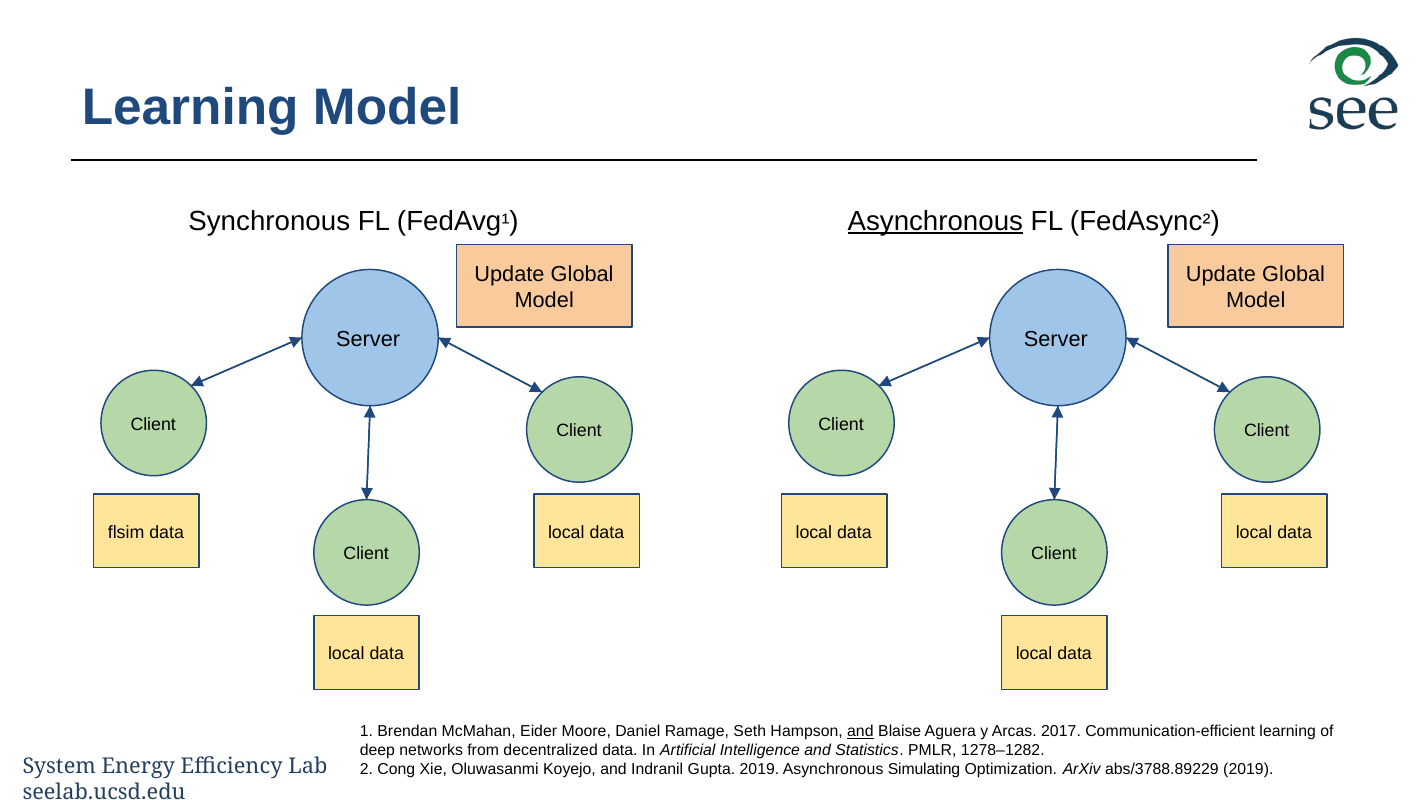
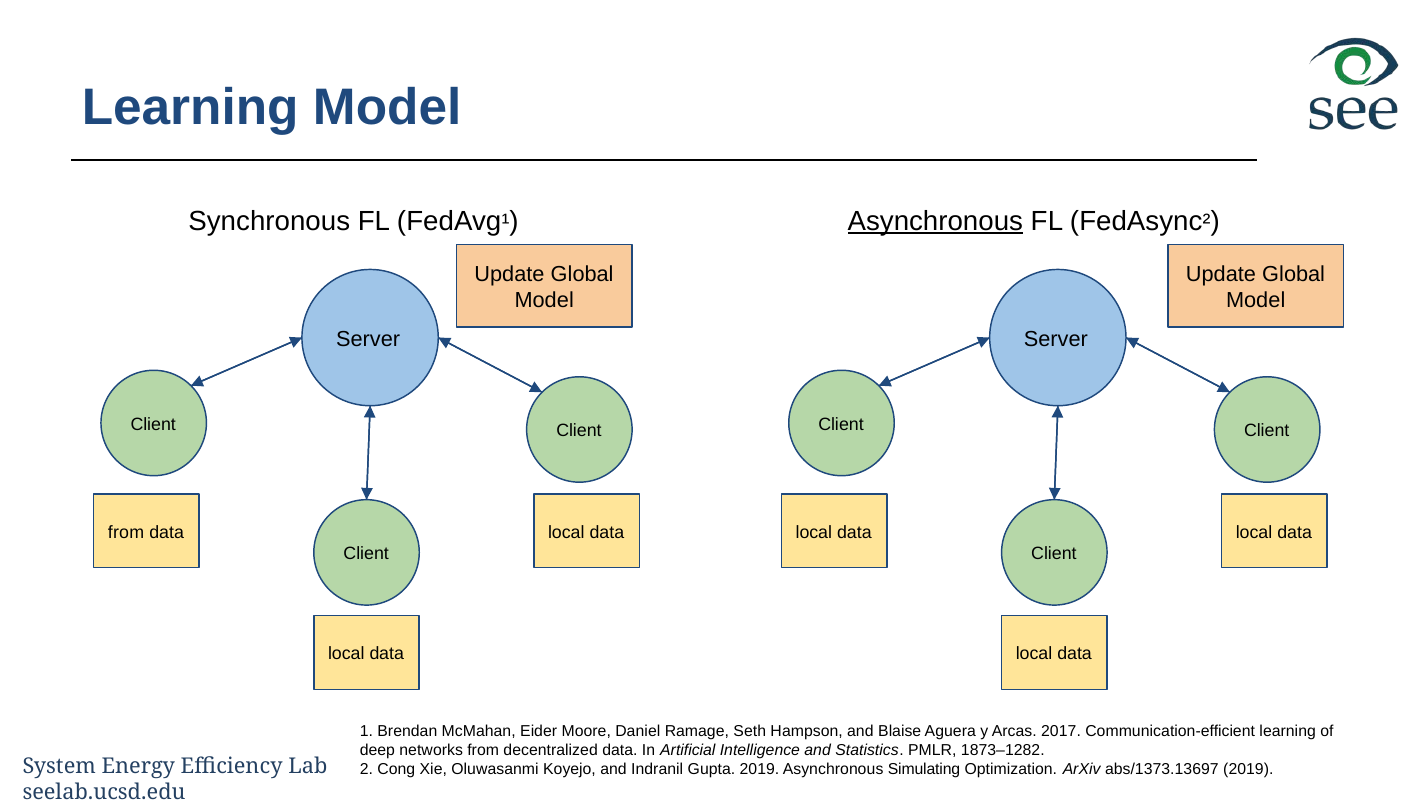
flsim at (126, 532): flsim -> from
and at (860, 732) underline: present -> none
1278–1282: 1278–1282 -> 1873–1282
abs/3788.89229: abs/3788.89229 -> abs/1373.13697
